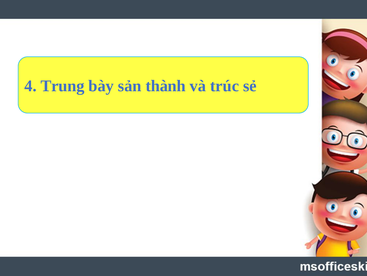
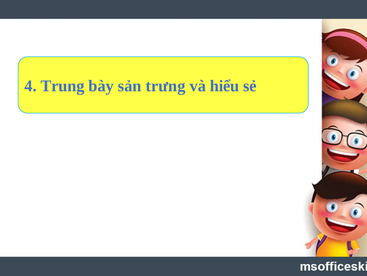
thành: thành -> trưng
trúc: trúc -> hiểu
